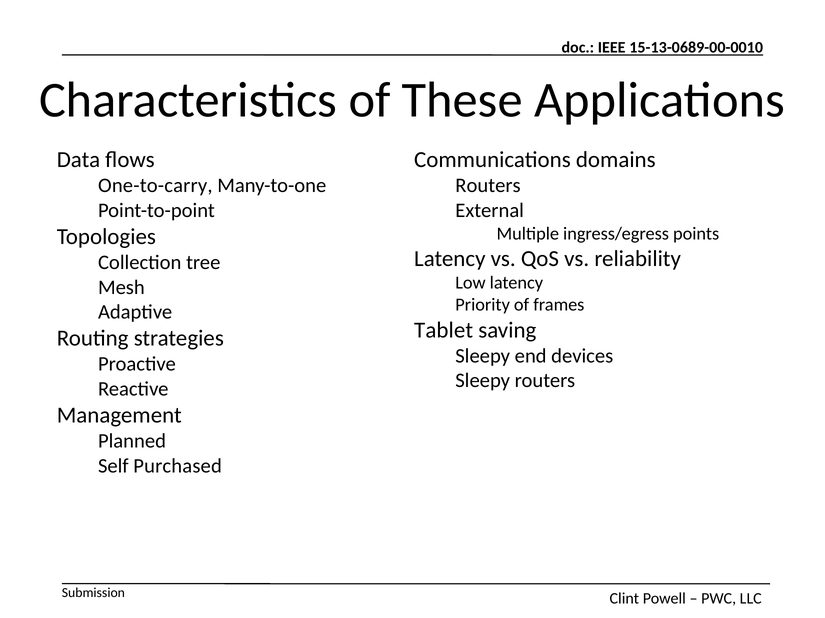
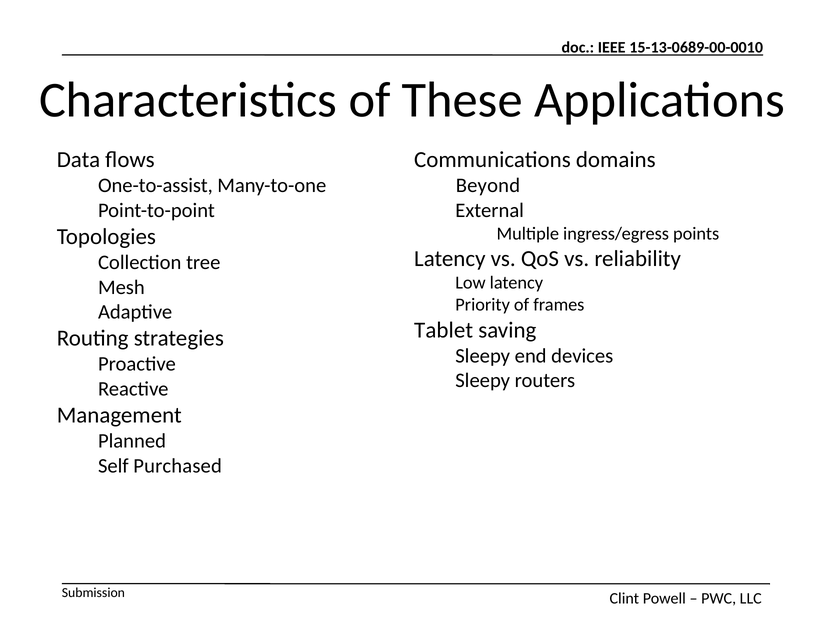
One-to-carry: One-to-carry -> One-to-assist
Routers at (488, 186): Routers -> Beyond
